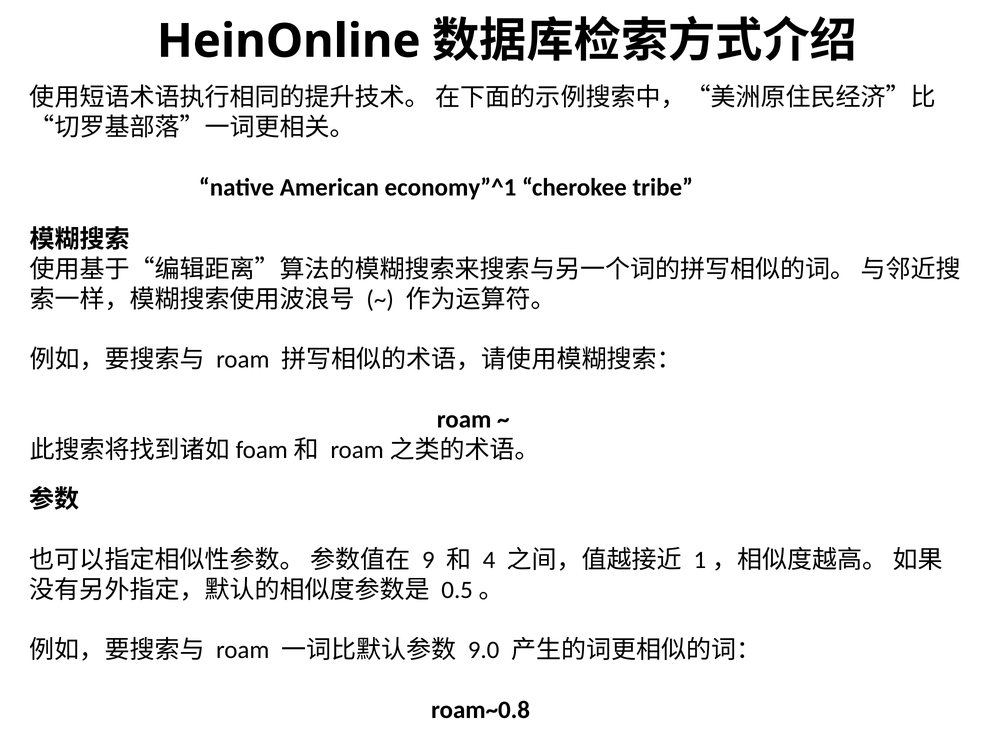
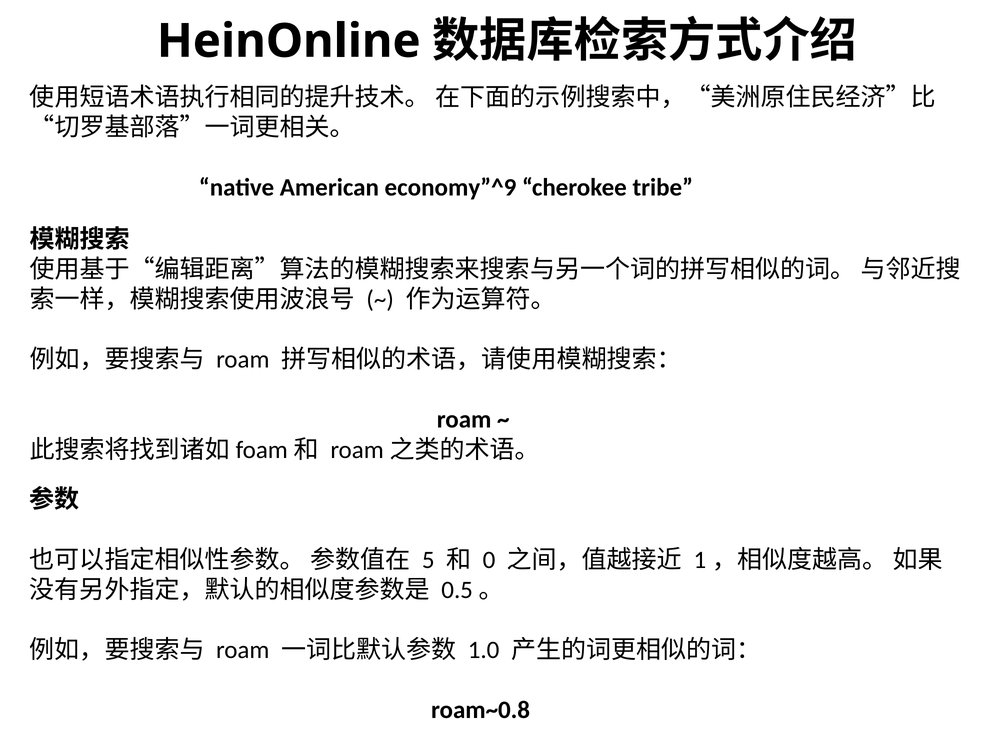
economy”^1: economy”^1 -> economy”^9
9: 9 -> 5
4: 4 -> 0
9.0: 9.0 -> 1.0
